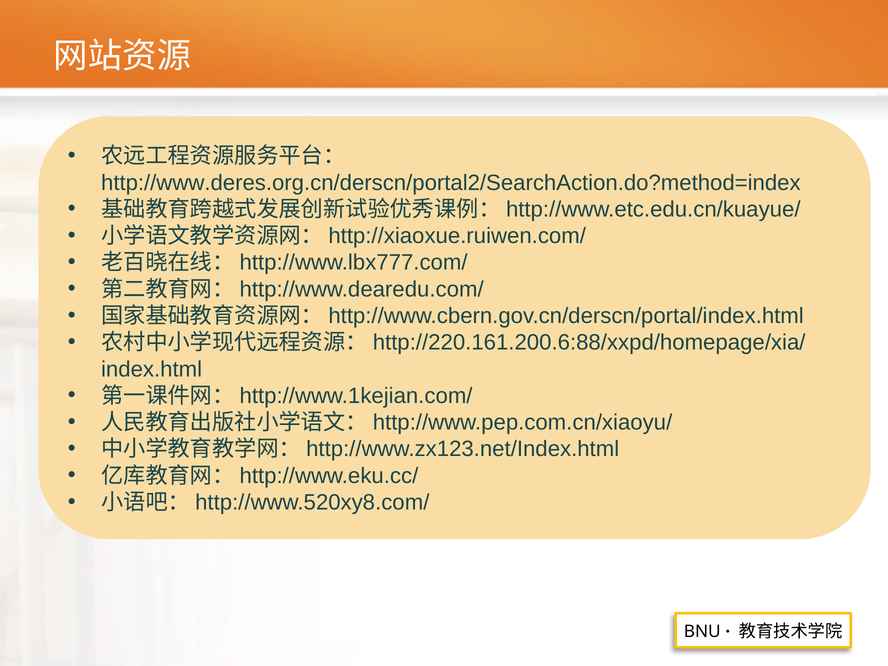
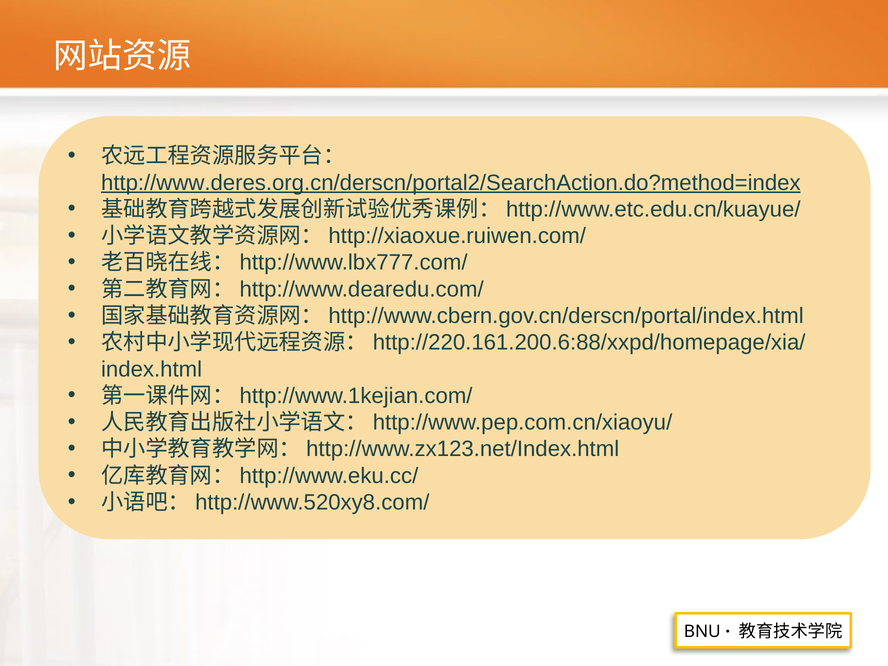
http://www.deres.org.cn/derscn/portal2/SearchAction.do?method=index underline: none -> present
